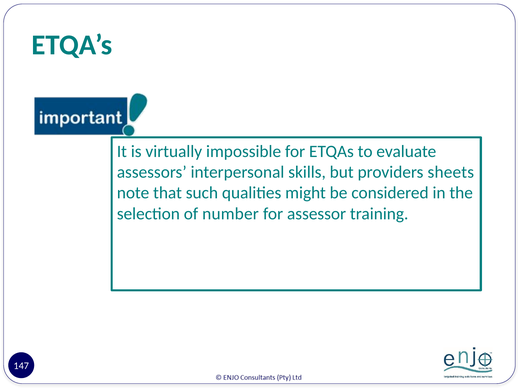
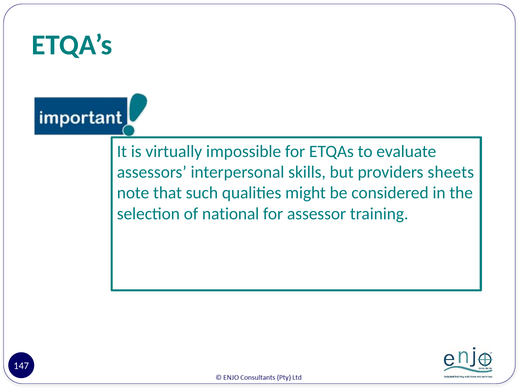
number: number -> national
